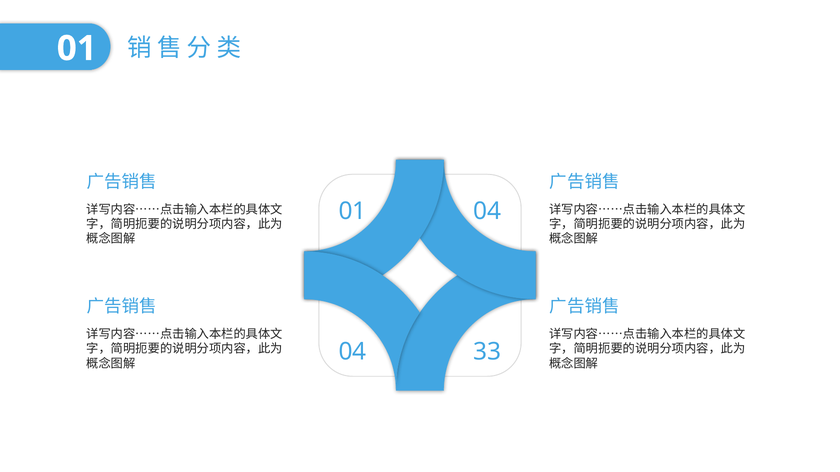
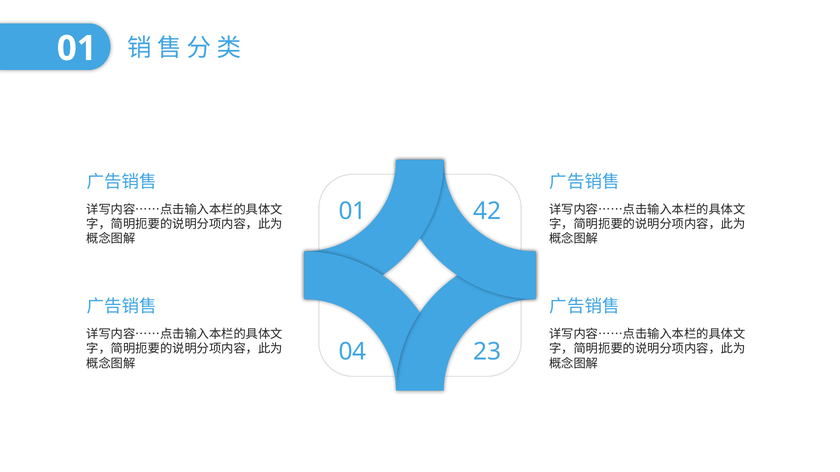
01 04: 04 -> 42
33: 33 -> 23
